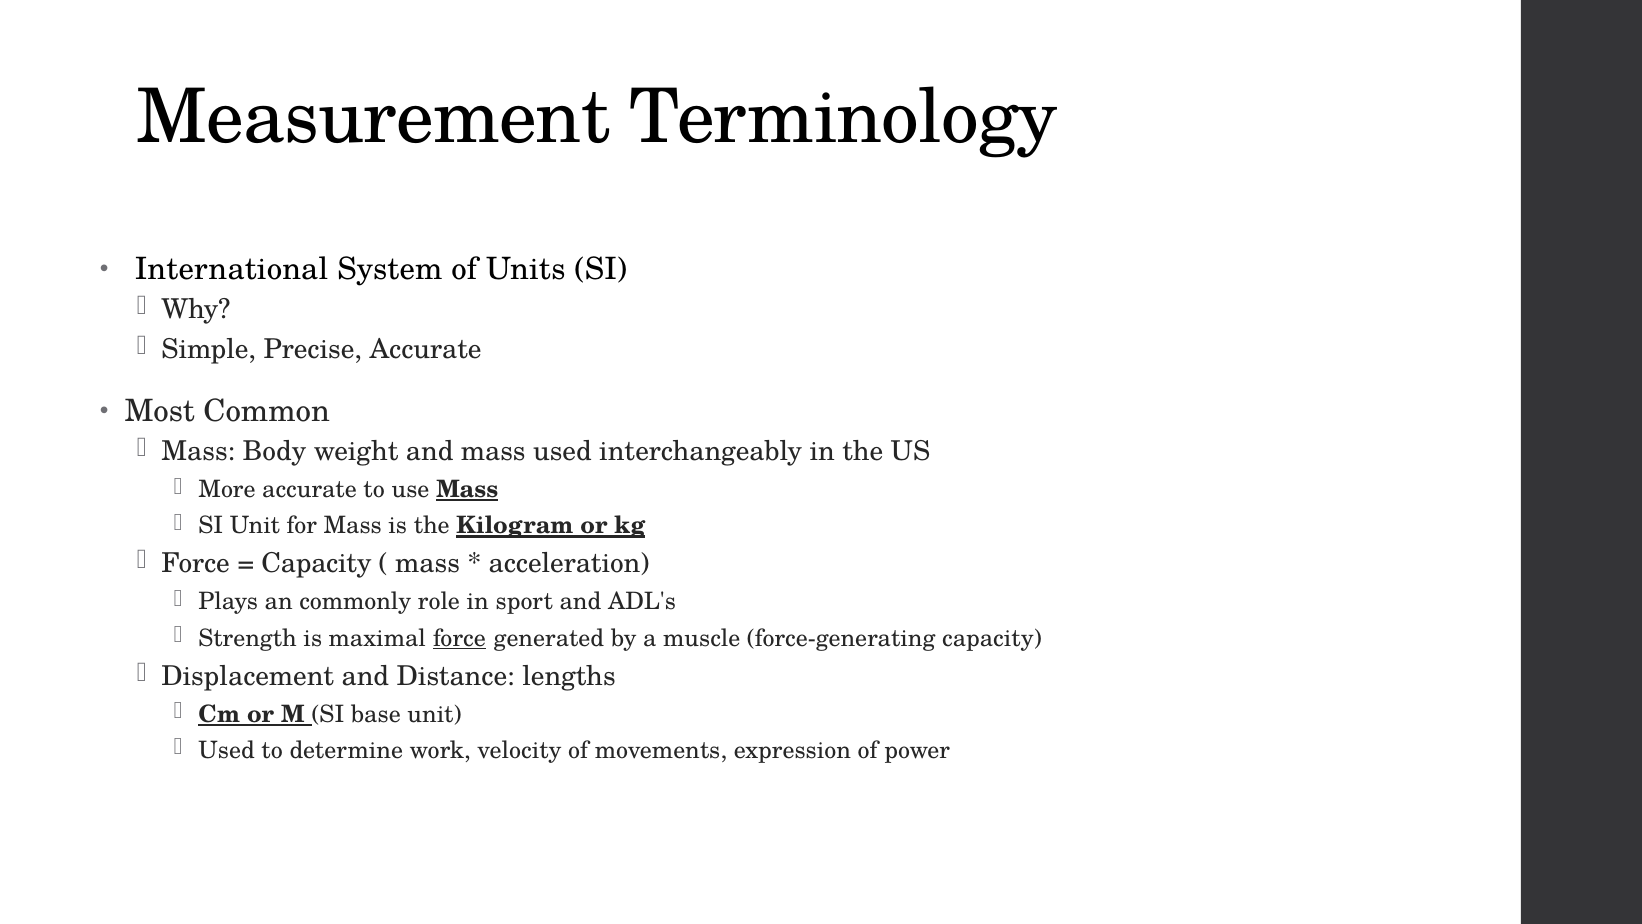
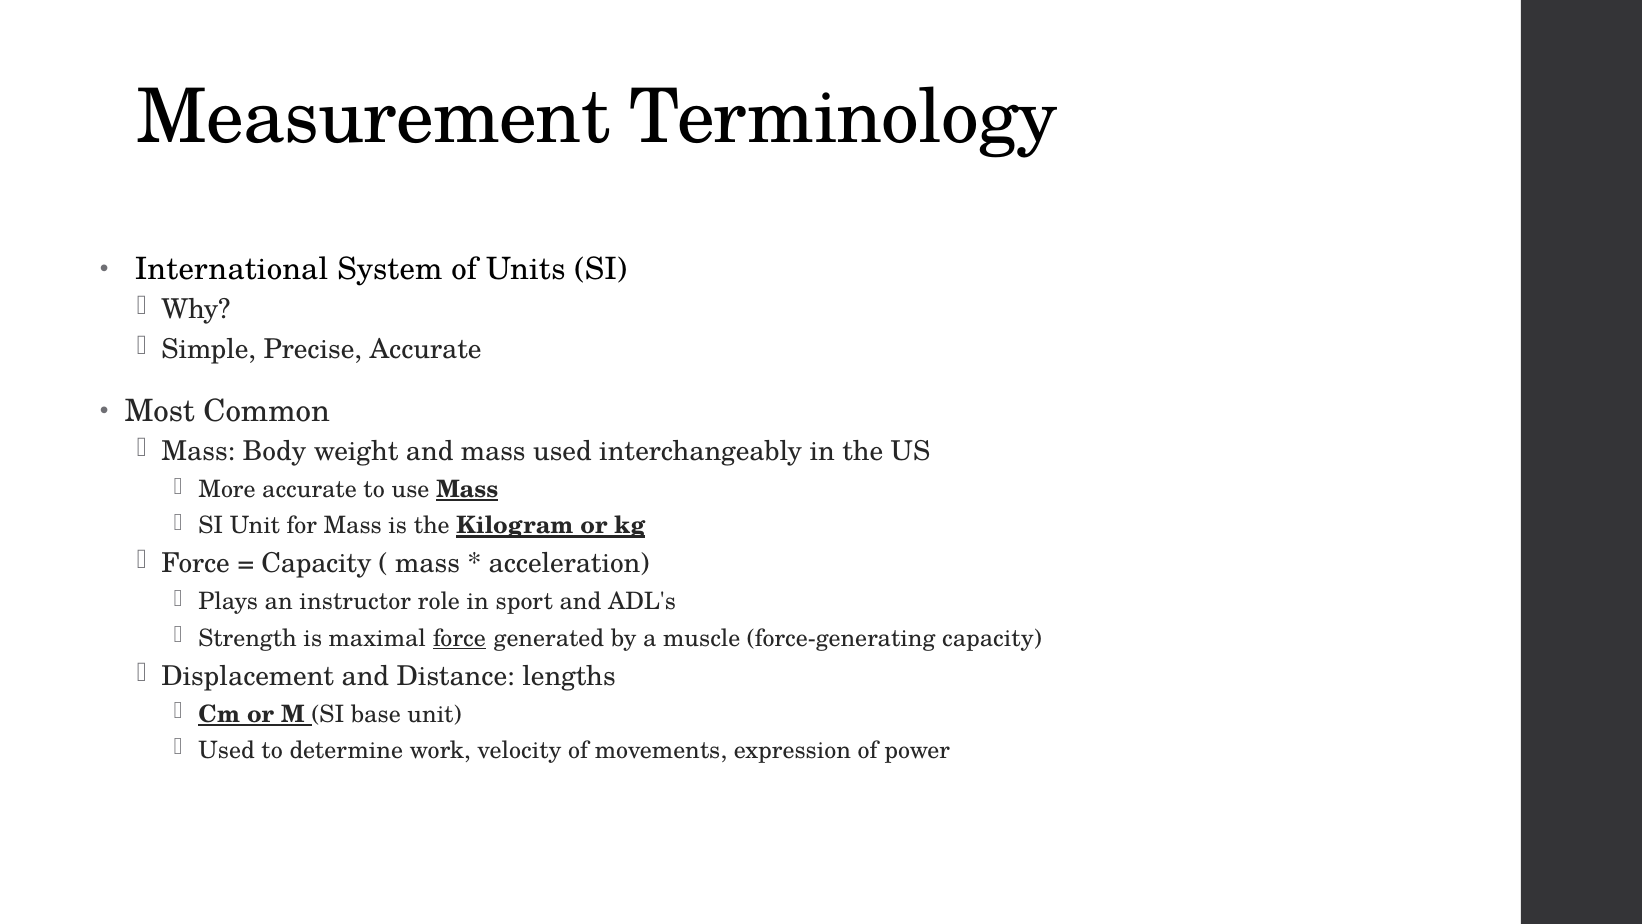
commonly: commonly -> instructor
